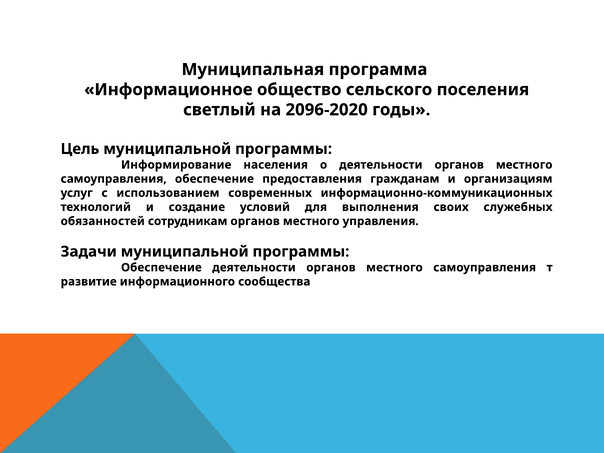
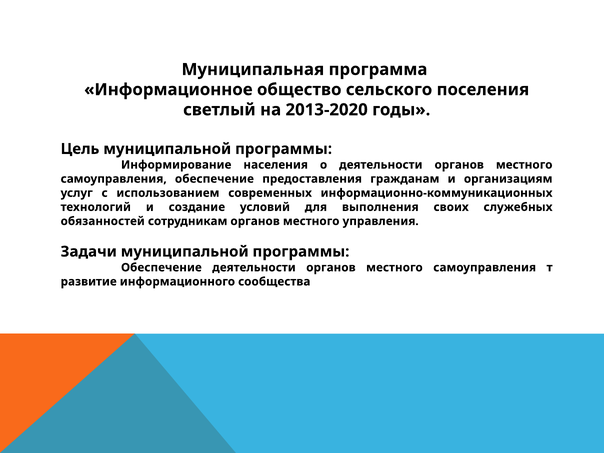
2096-2020: 2096-2020 -> 2013-2020
